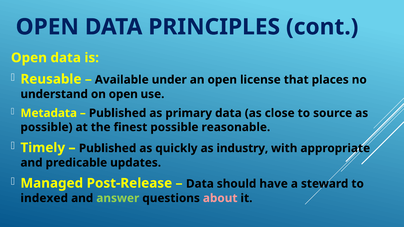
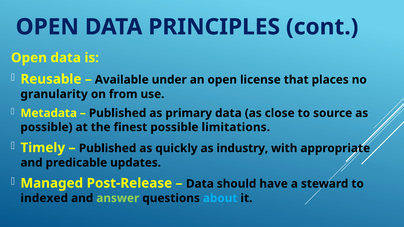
understand: understand -> granularity
on open: open -> from
reasonable: reasonable -> limitations
about colour: pink -> light blue
